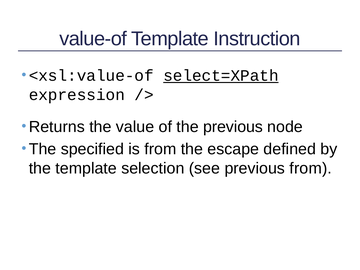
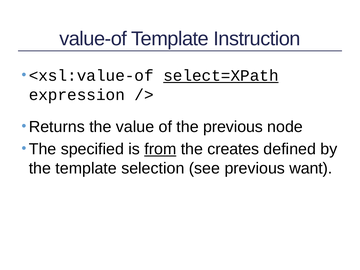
from at (160, 149) underline: none -> present
escape: escape -> creates
previous from: from -> want
